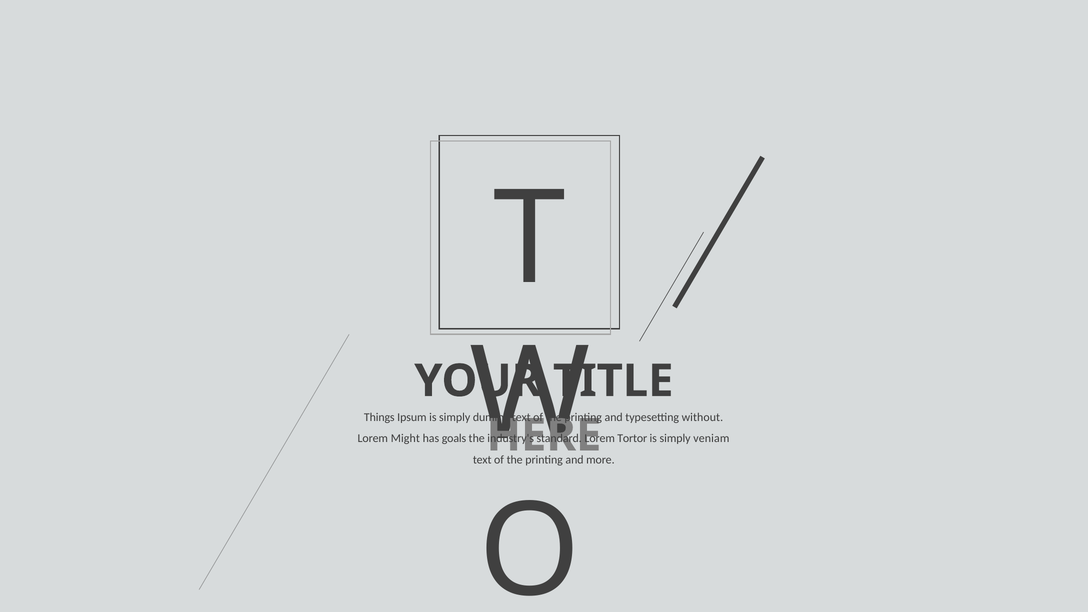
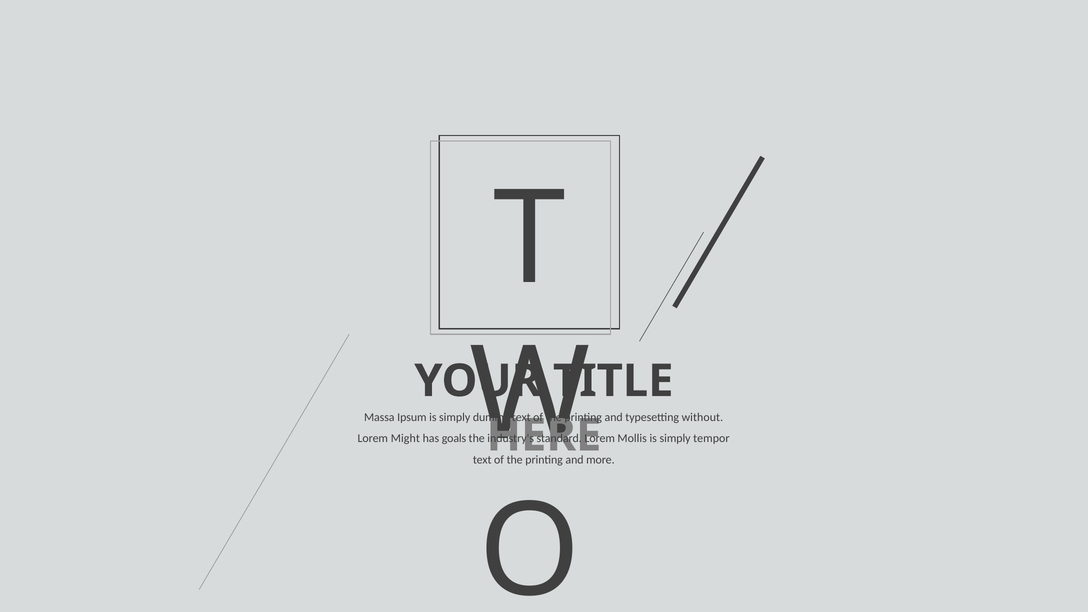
Things: Things -> Massa
Tortor: Tortor -> Mollis
veniam: veniam -> tempor
